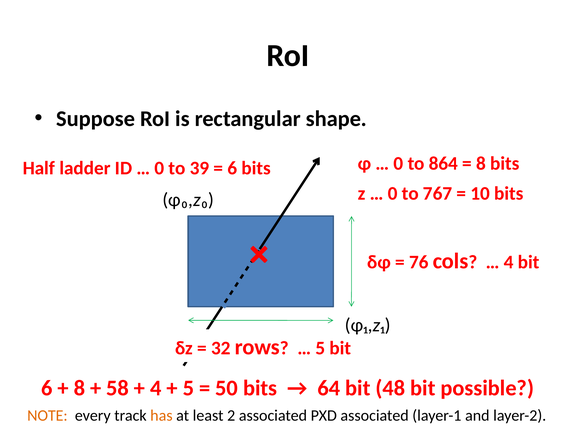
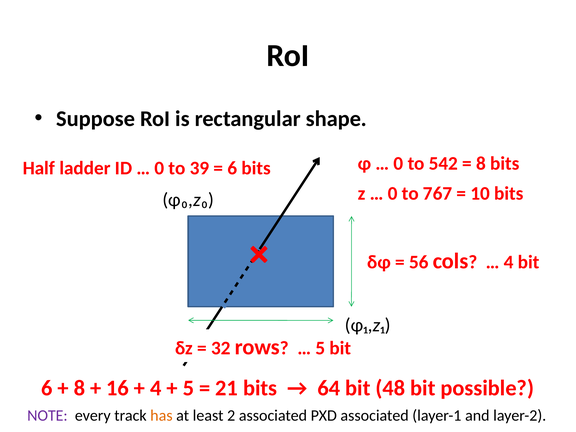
864: 864 -> 542
76: 76 -> 56
58: 58 -> 16
50: 50 -> 21
NOTE colour: orange -> purple
